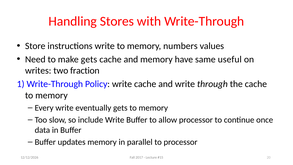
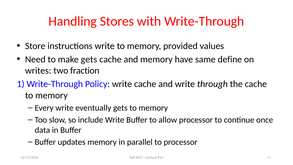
numbers: numbers -> provided
useful: useful -> define
